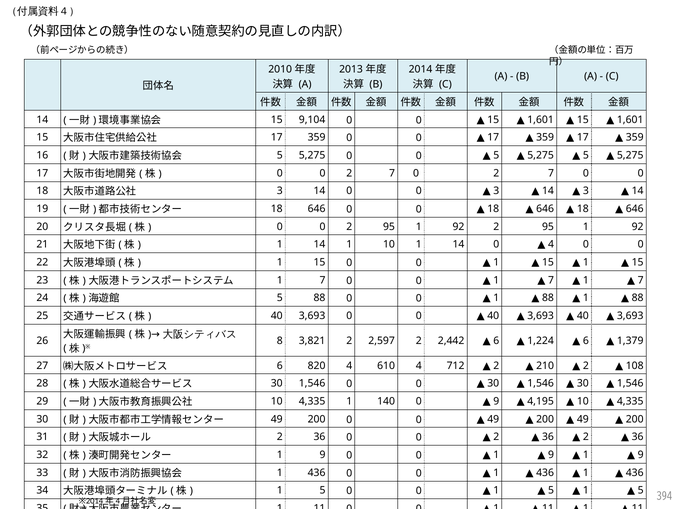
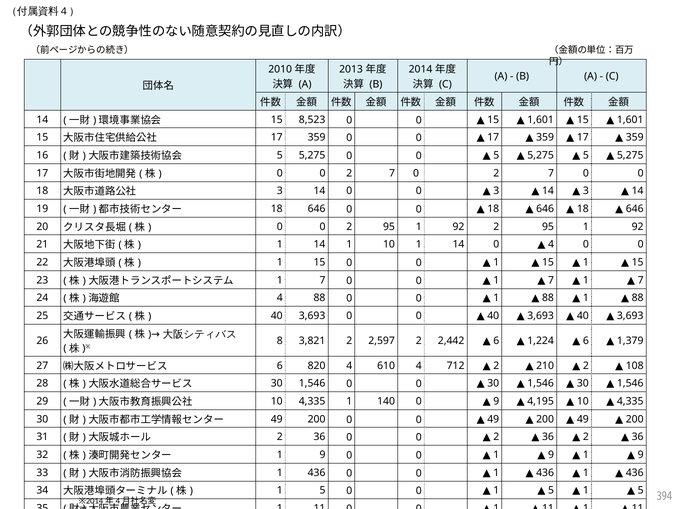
9,104: 9,104 -> 8,523
5 at (280, 298): 5 -> 4
